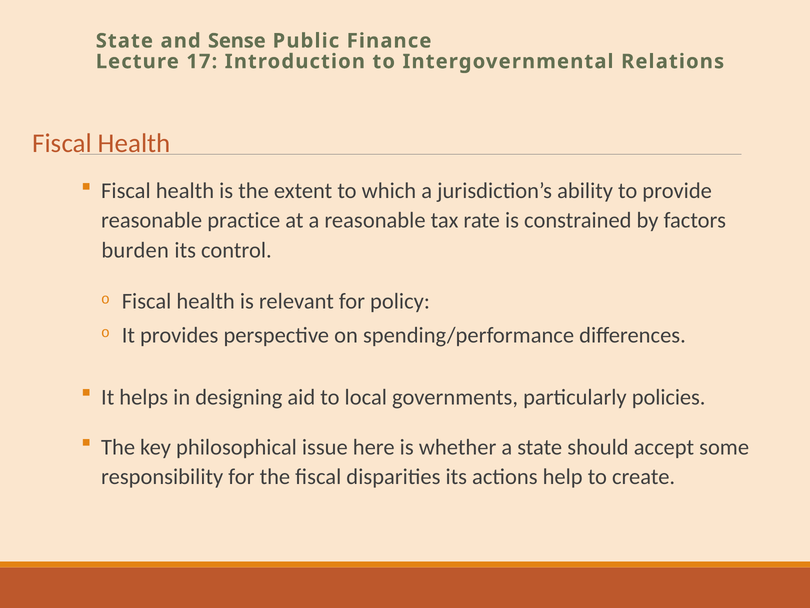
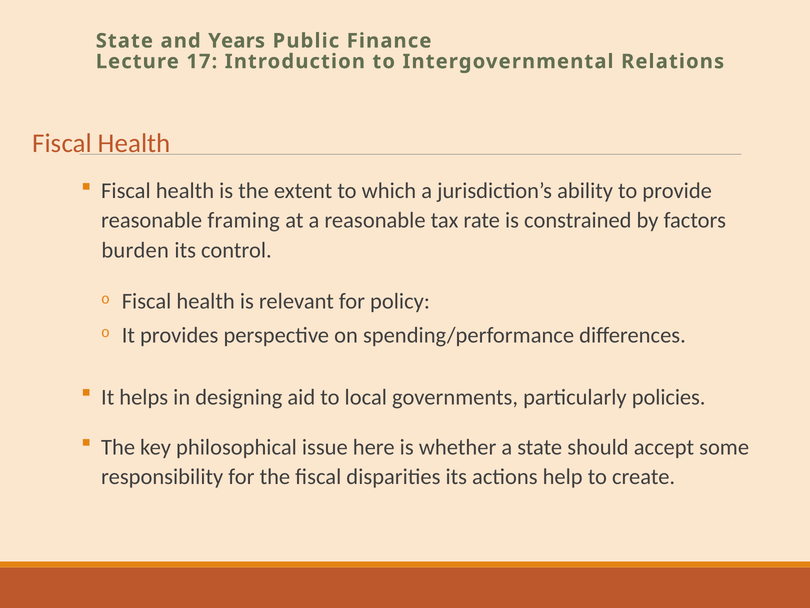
Sense: Sense -> Years
practice: practice -> framing
